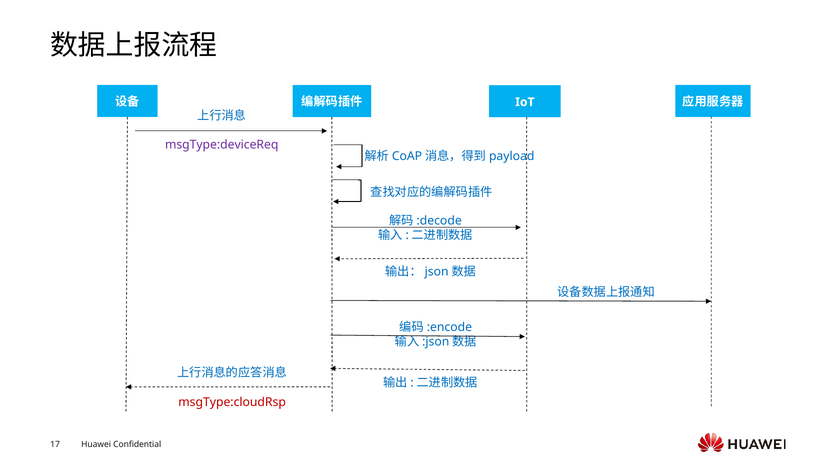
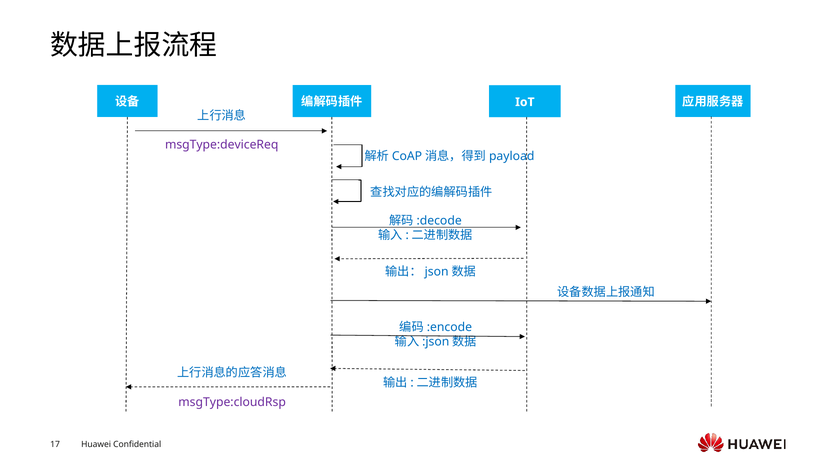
msgType:cloudRsp colour: red -> purple
